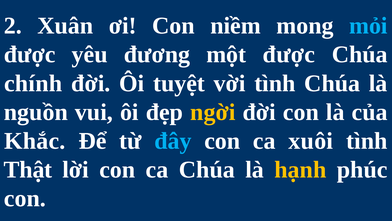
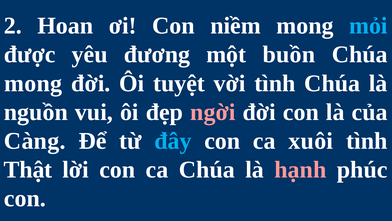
Xuân: Xuân -> Hoan
một được: được -> buồn
chính at (33, 83): chính -> mong
ngời colour: yellow -> pink
Khắc: Khắc -> Càng
hạnh colour: yellow -> pink
